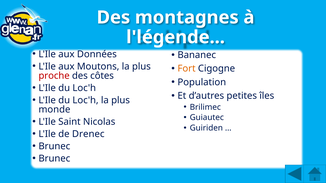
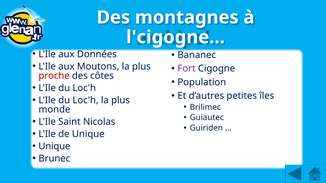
l'légende: l'légende -> l'cigogne
Fort colour: orange -> purple
de Drenec: Drenec -> Unique
Brunec at (54, 147): Brunec -> Unique
